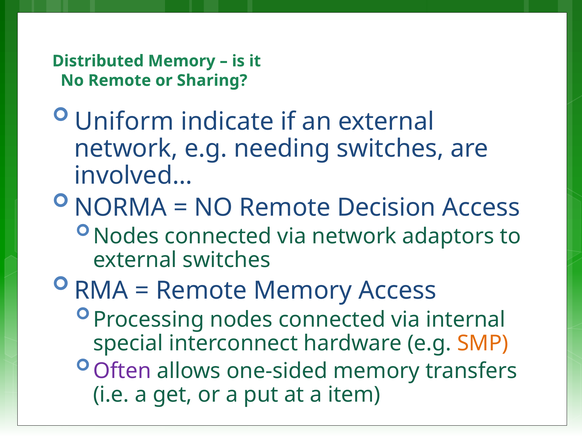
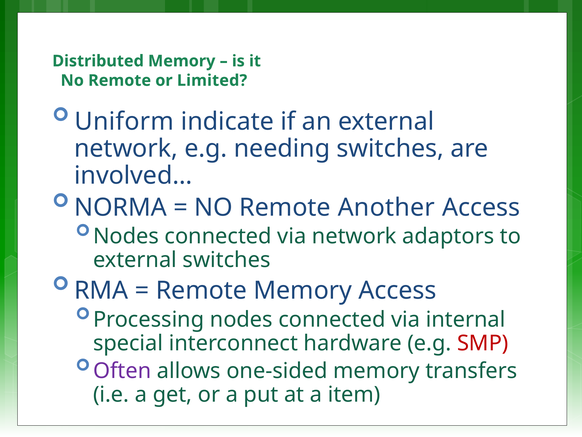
Sharing: Sharing -> Limited
Decision: Decision -> Another
SMP colour: orange -> red
